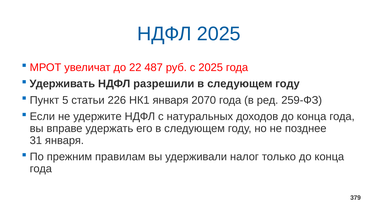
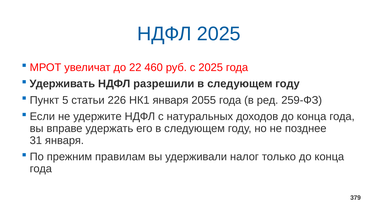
487: 487 -> 460
2070: 2070 -> 2055
